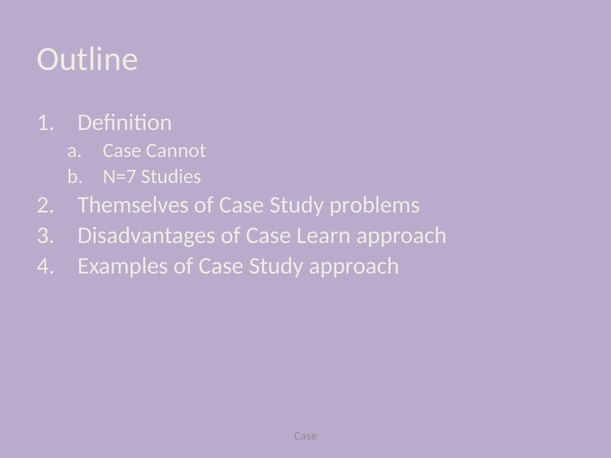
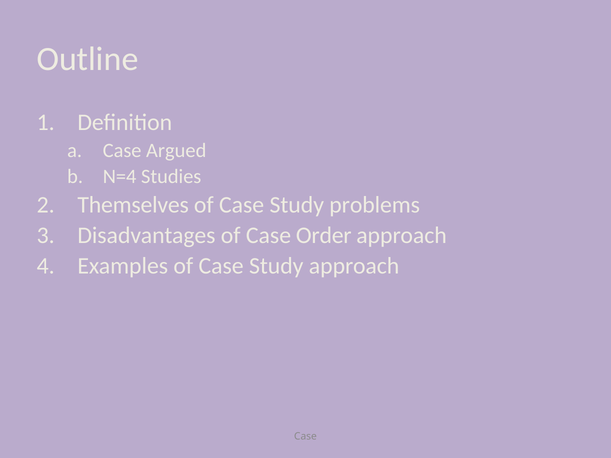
Cannot: Cannot -> Argued
N=7: N=7 -> N=4
Learn: Learn -> Order
